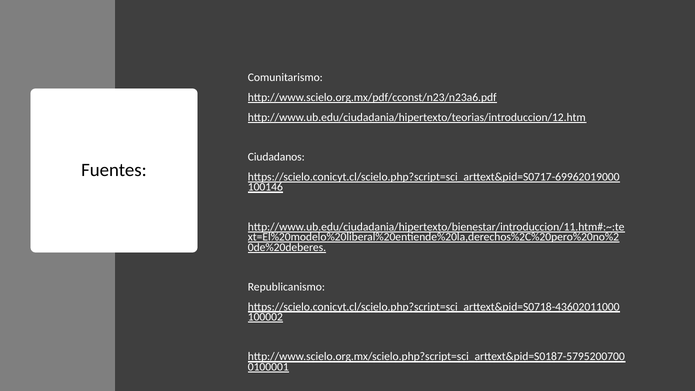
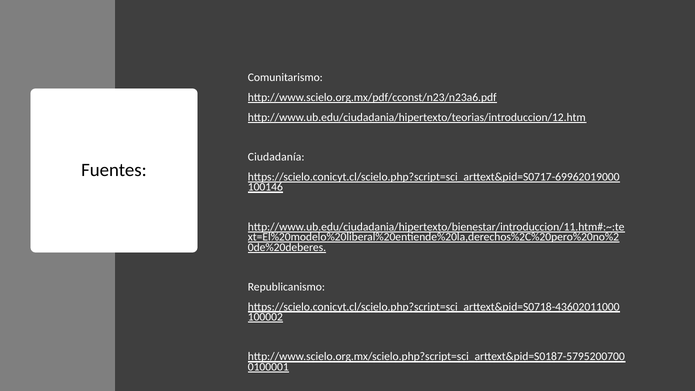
Ciudadanos: Ciudadanos -> Ciudadanía
